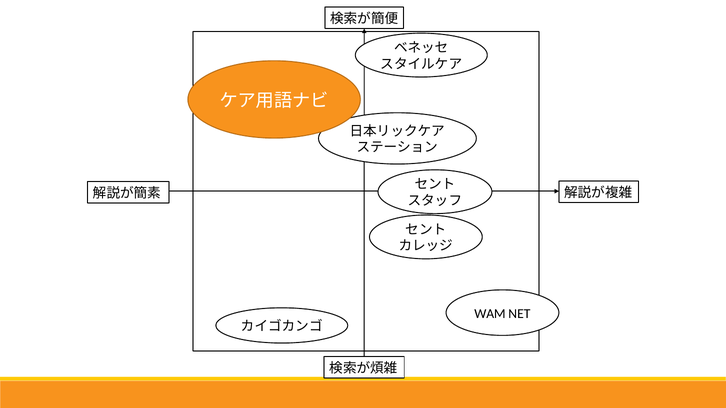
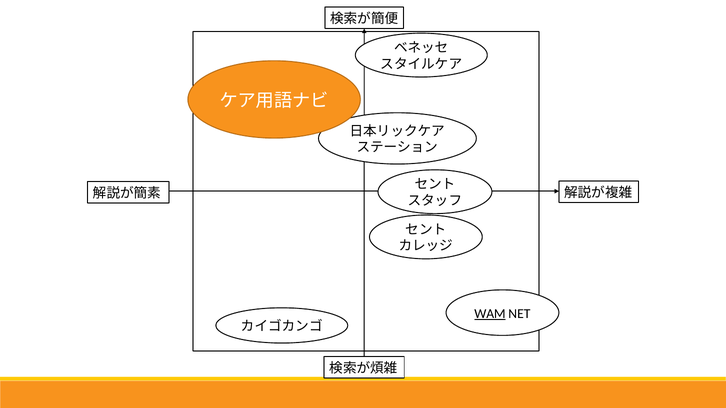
WAM underline: none -> present
